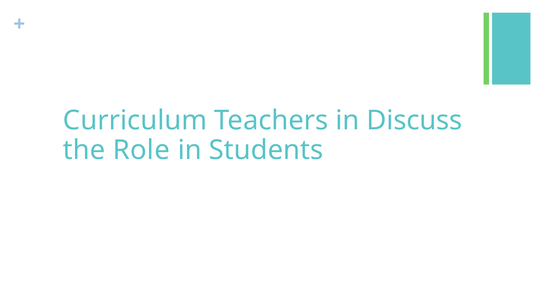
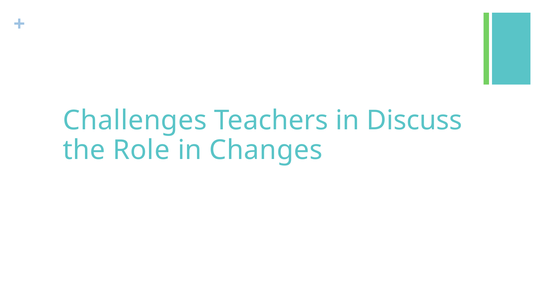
Curriculum: Curriculum -> Challenges
Students: Students -> Changes
